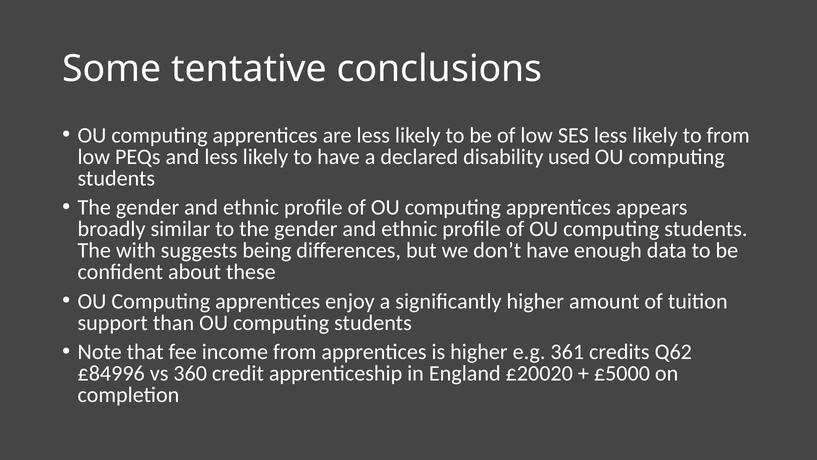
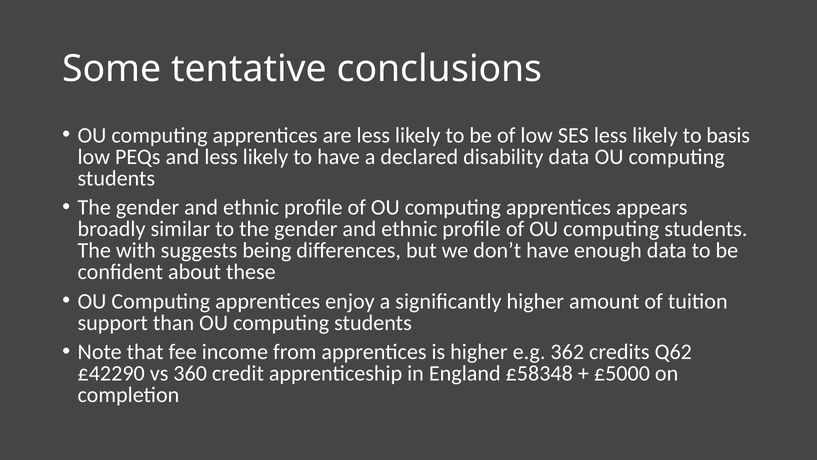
to from: from -> basis
disability used: used -> data
361: 361 -> 362
£84996: £84996 -> £42290
£20020: £20020 -> £58348
